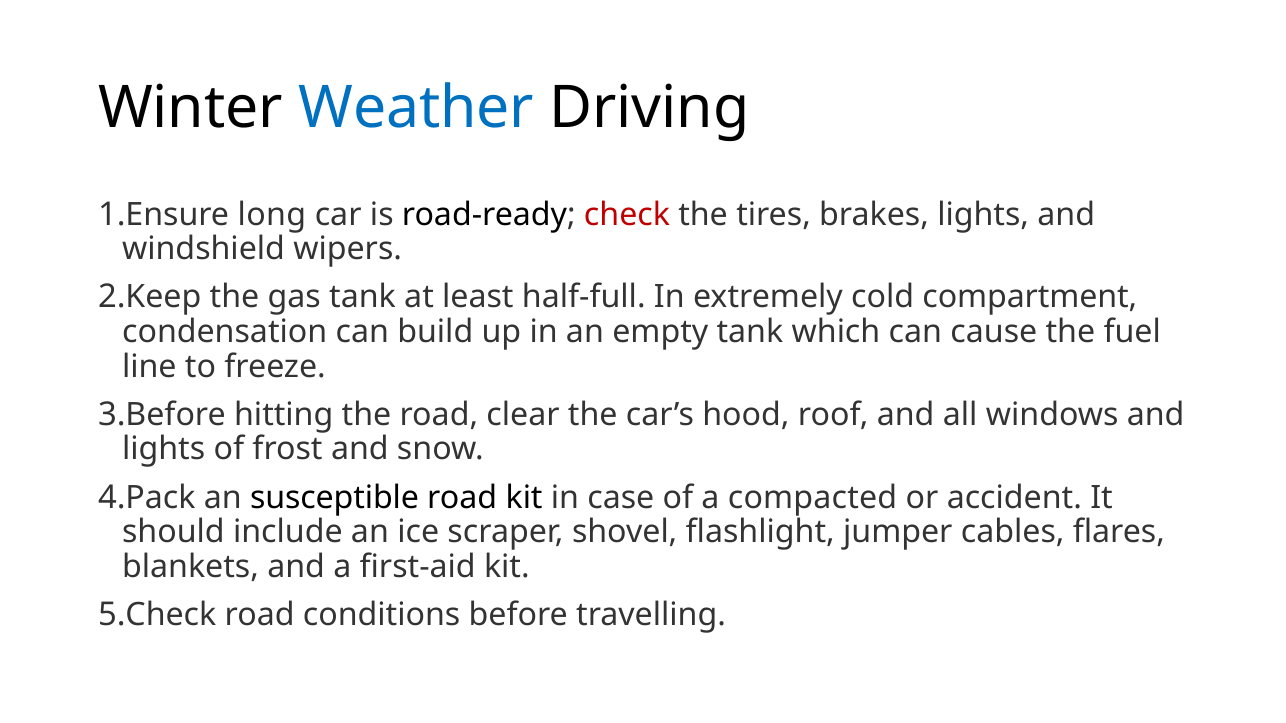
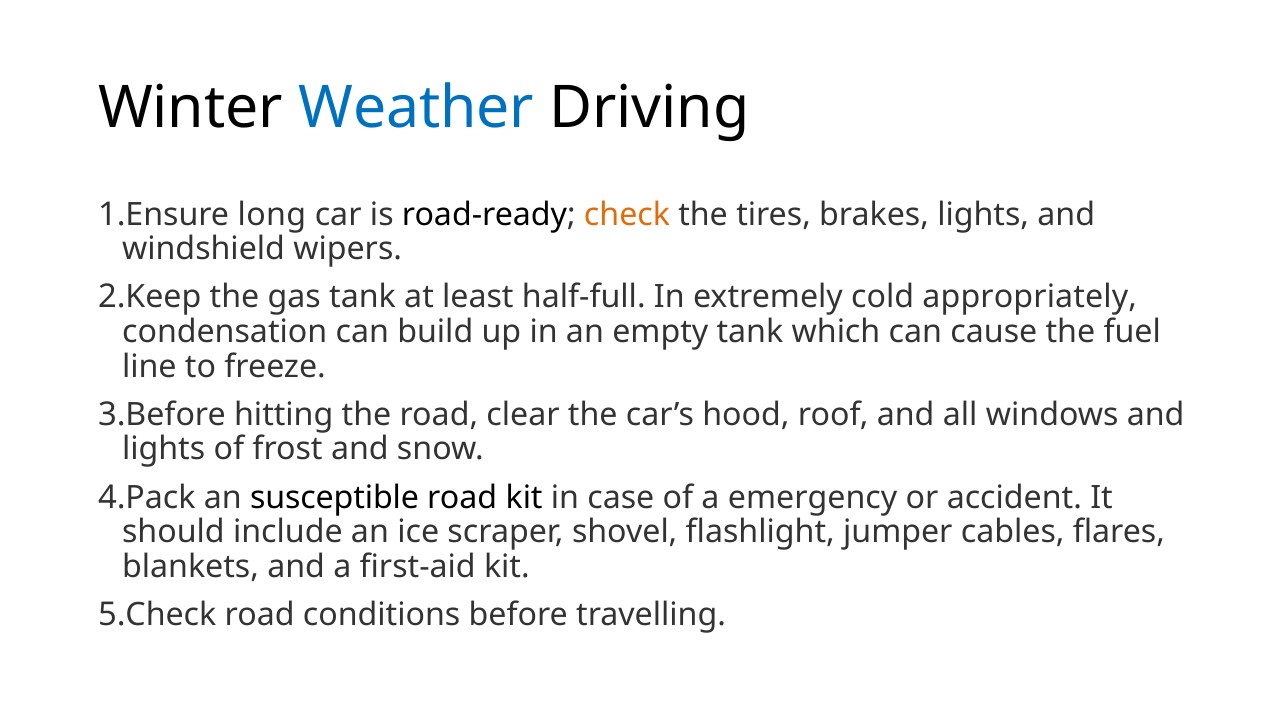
check colour: red -> orange
compartment: compartment -> appropriately
compacted: compacted -> emergency
